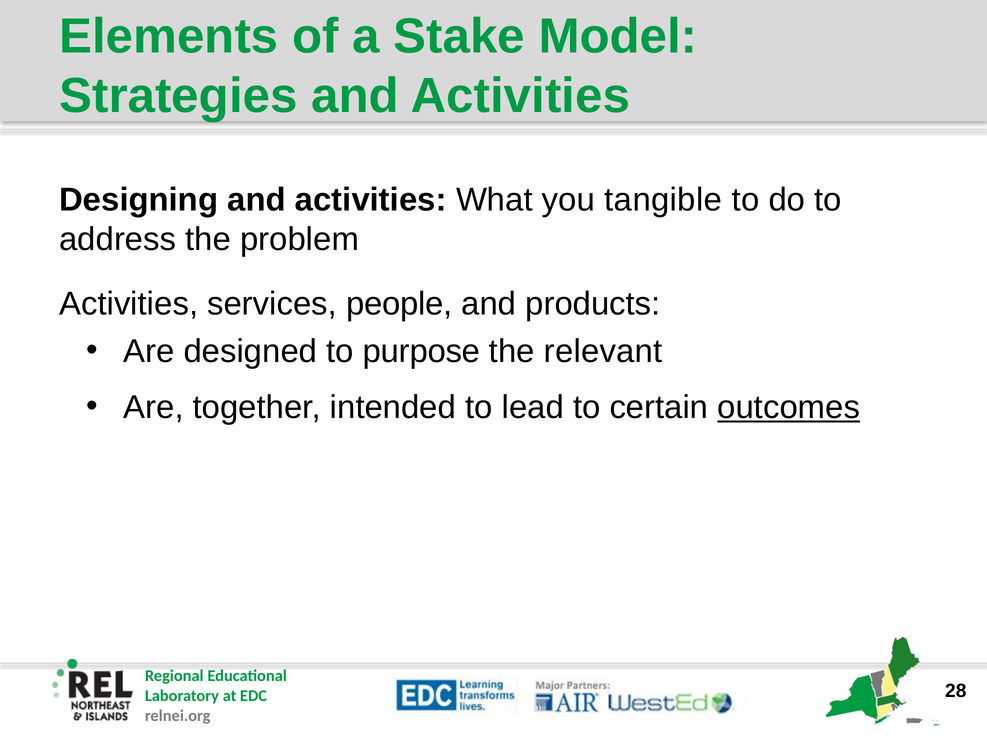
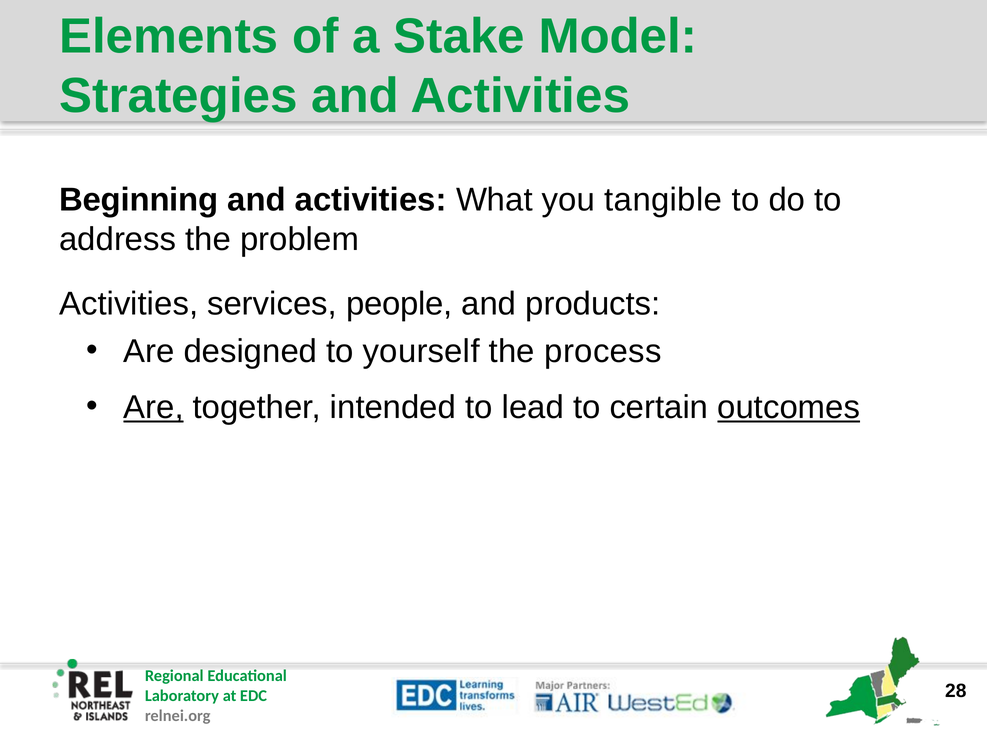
Designing: Designing -> Beginning
purpose: purpose -> yourself
relevant: relevant -> process
Are at (154, 407) underline: none -> present
